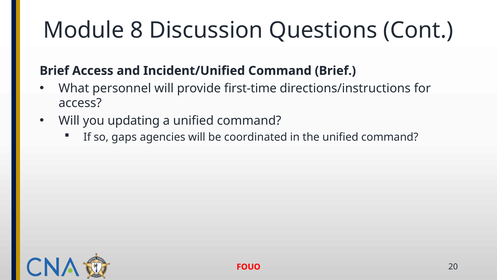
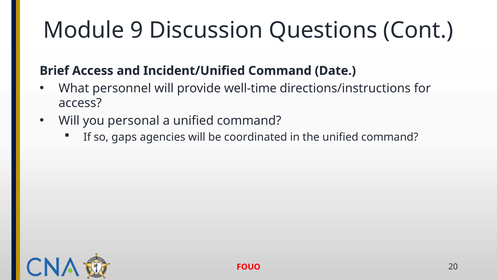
8: 8 -> 9
Command Brief: Brief -> Date
first-time: first-time -> well-time
updating: updating -> personal
